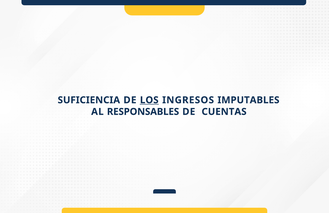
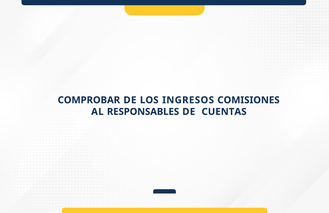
SUFICIENCIA: SUFICIENCIA -> COMPROBAR
LOS underline: present -> none
IMPUTABLES: IMPUTABLES -> COMISIONES
